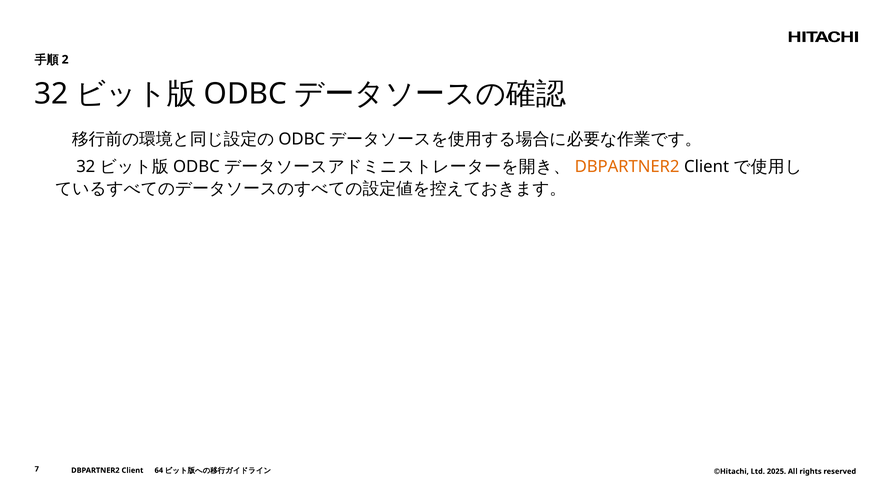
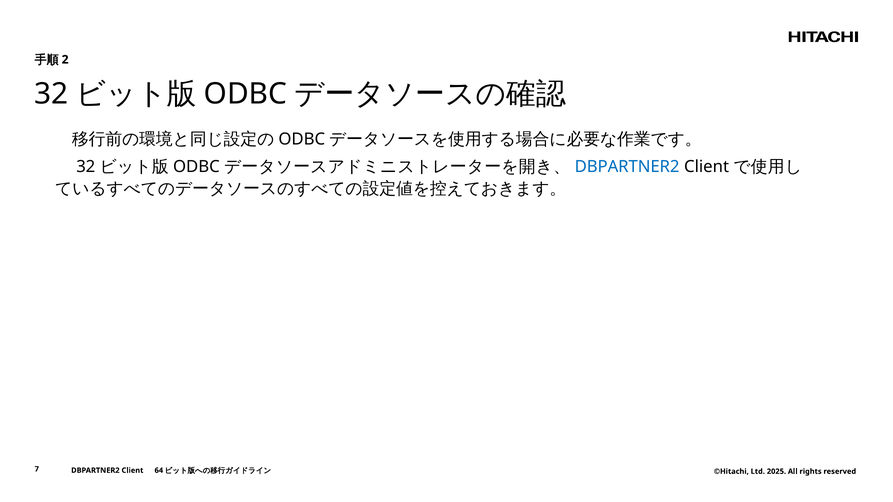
DBPARTNER2 at (627, 167) colour: orange -> blue
